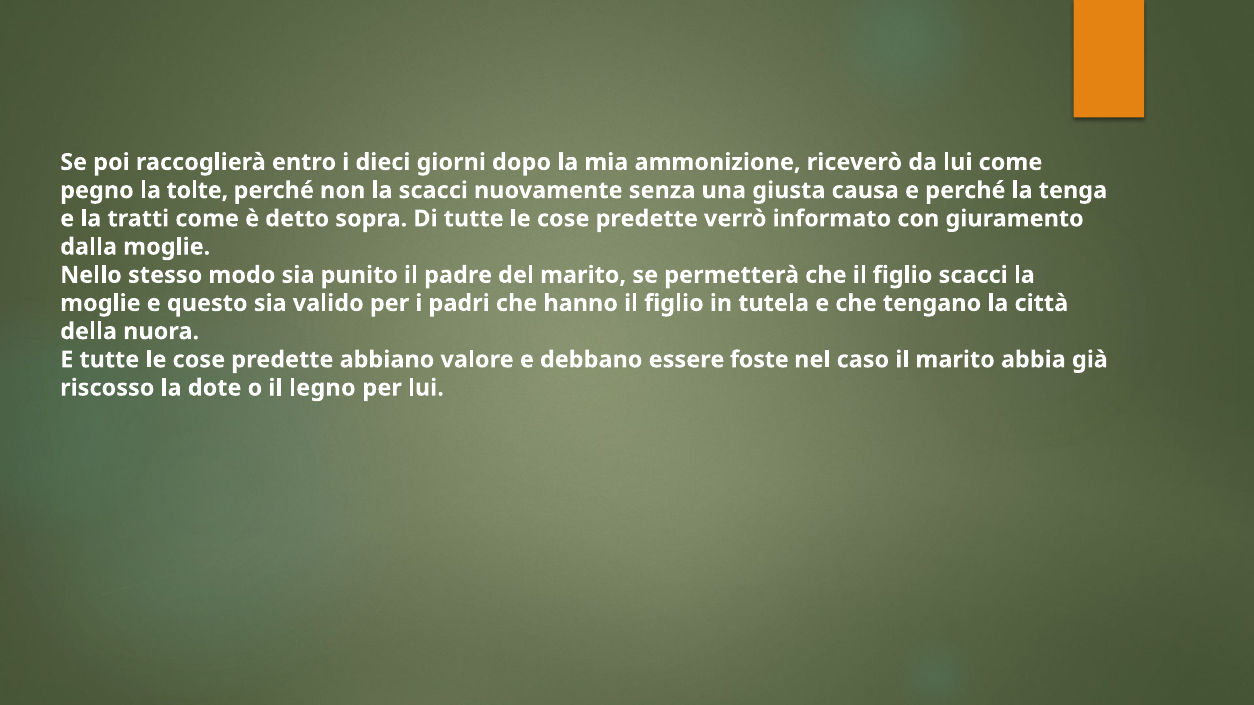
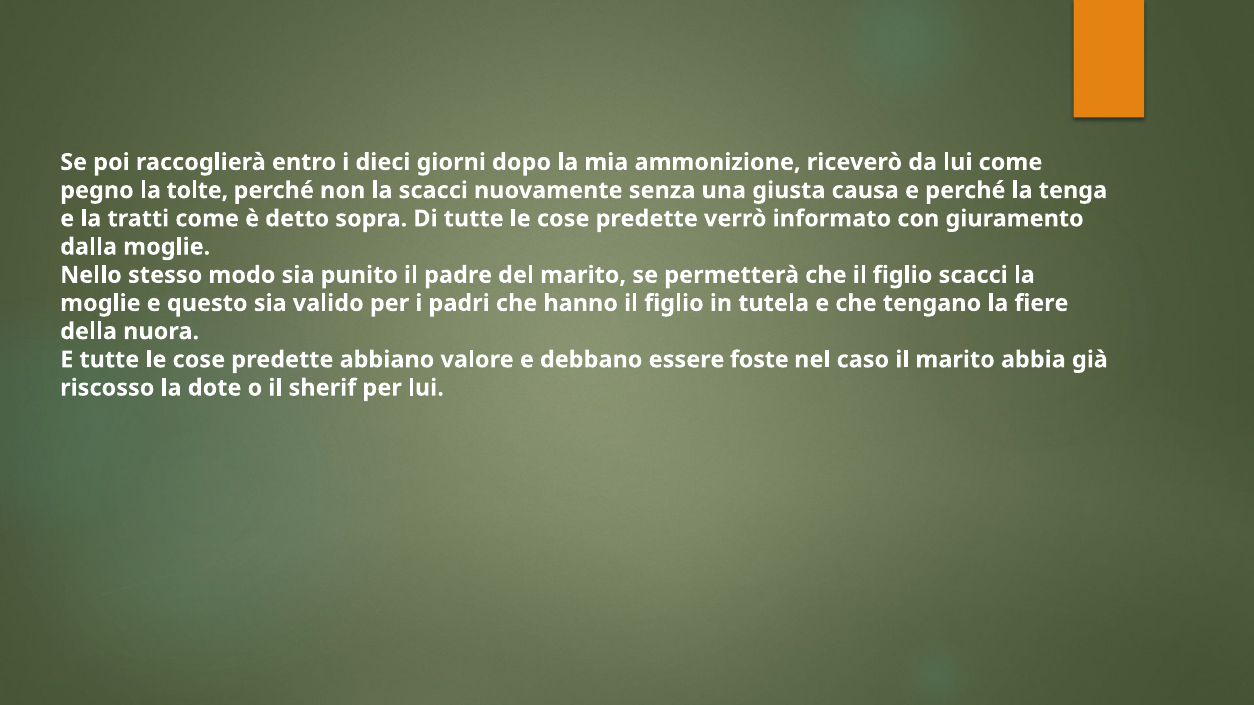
città: città -> fiere
legno: legno -> sherif
